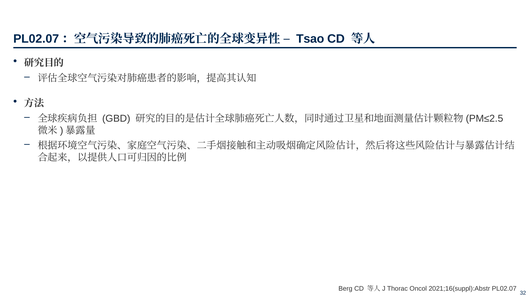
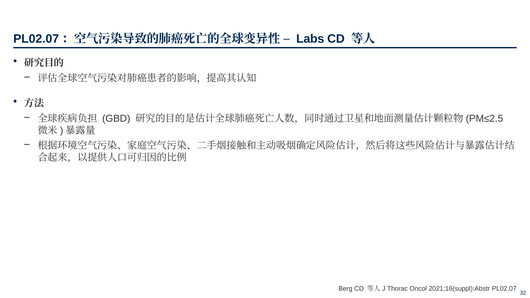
Tsao: Tsao -> Labs
